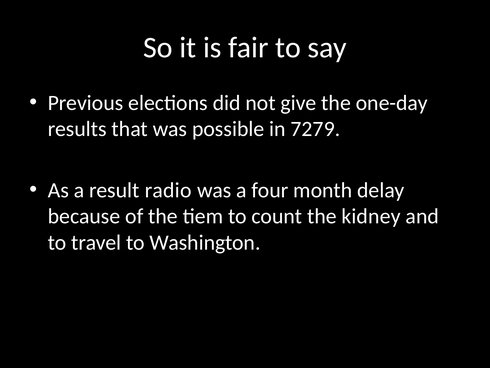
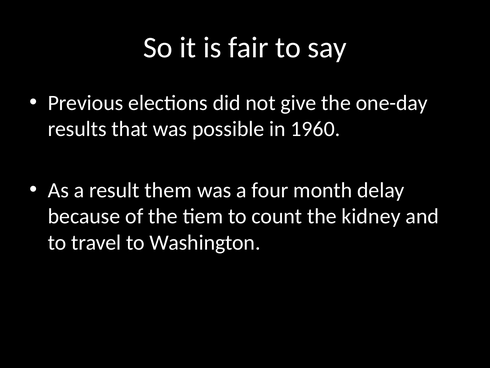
7279: 7279 -> 1960
radio: radio -> them
